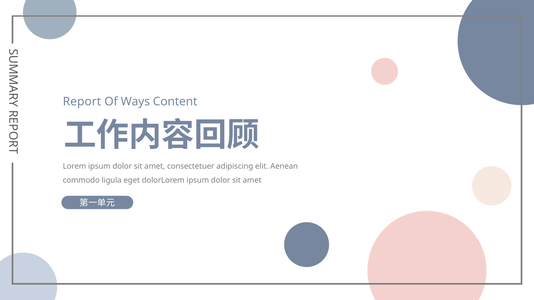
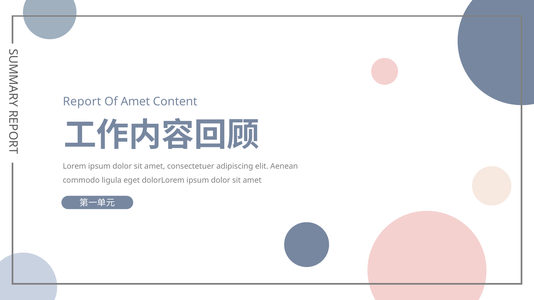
Of Ways: Ways -> Amet
